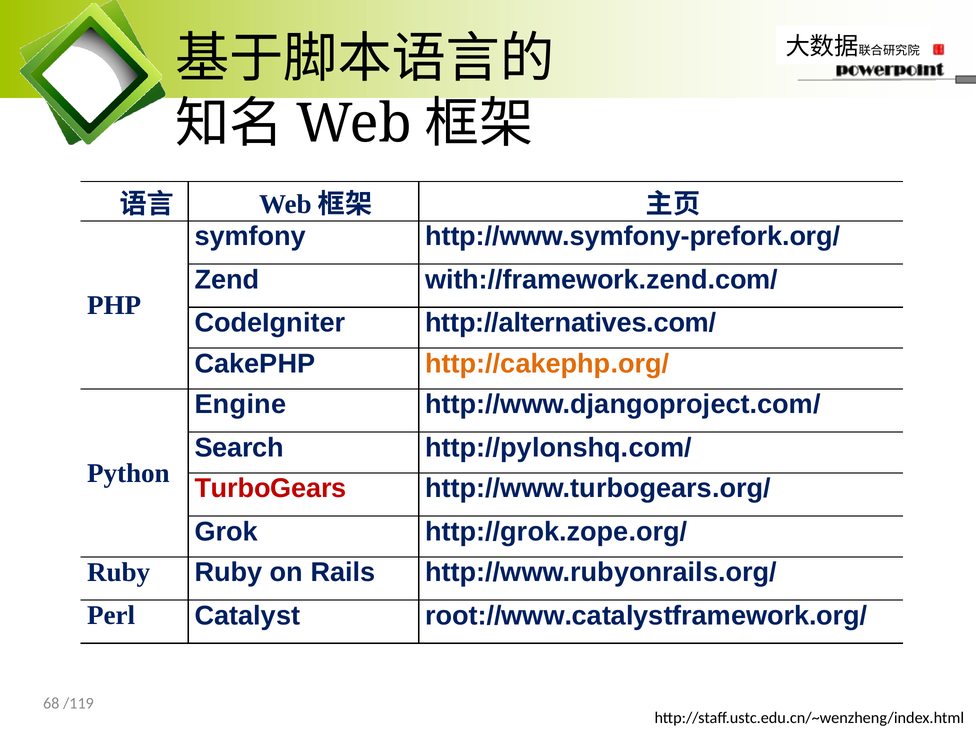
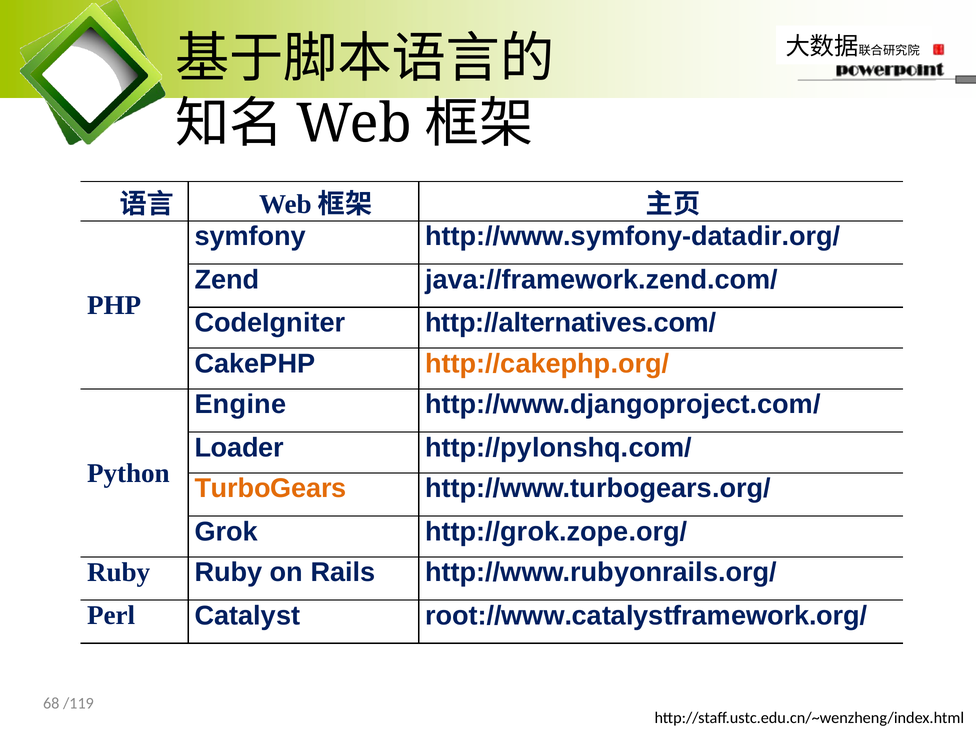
http://www.symfony-prefork.org/: http://www.symfony-prefork.org/ -> http://www.symfony-datadir.org/
with://framework.zend.com/: with://framework.zend.com/ -> java://framework.zend.com/
Search: Search -> Loader
TurboGears colour: red -> orange
